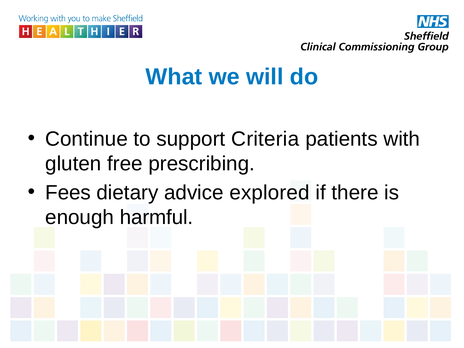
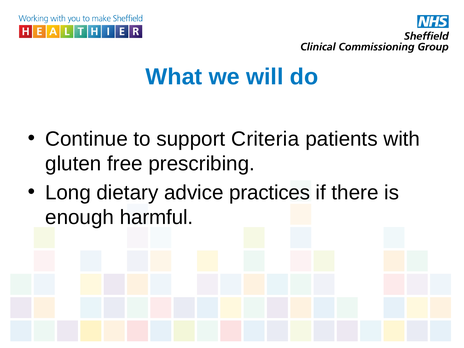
Fees: Fees -> Long
explored: explored -> practices
